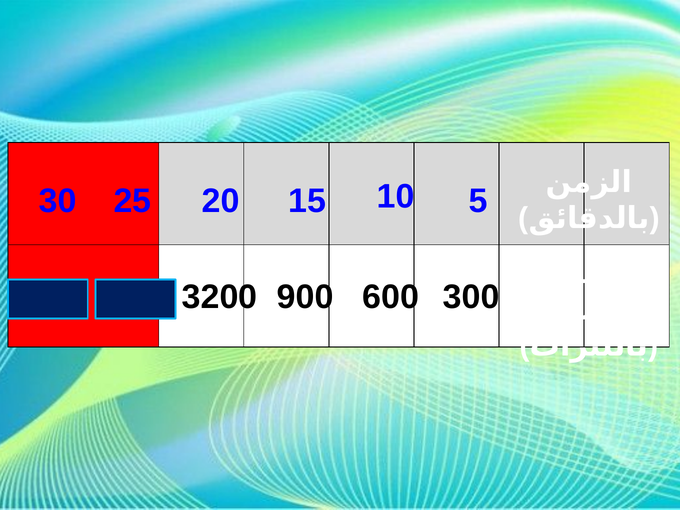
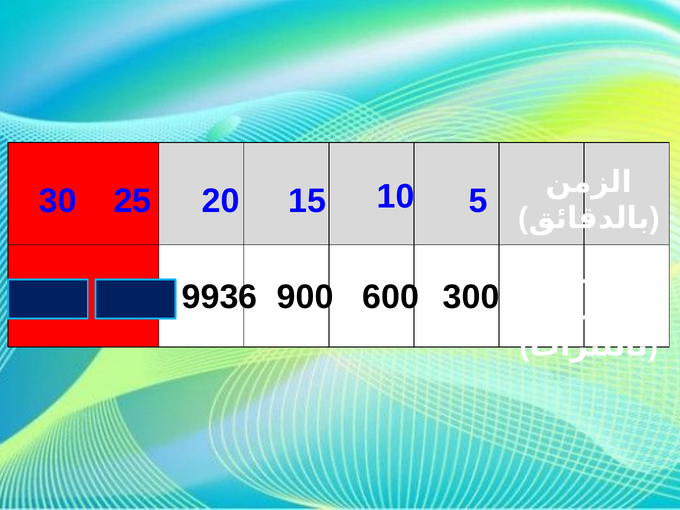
3200: 3200 -> 9936
